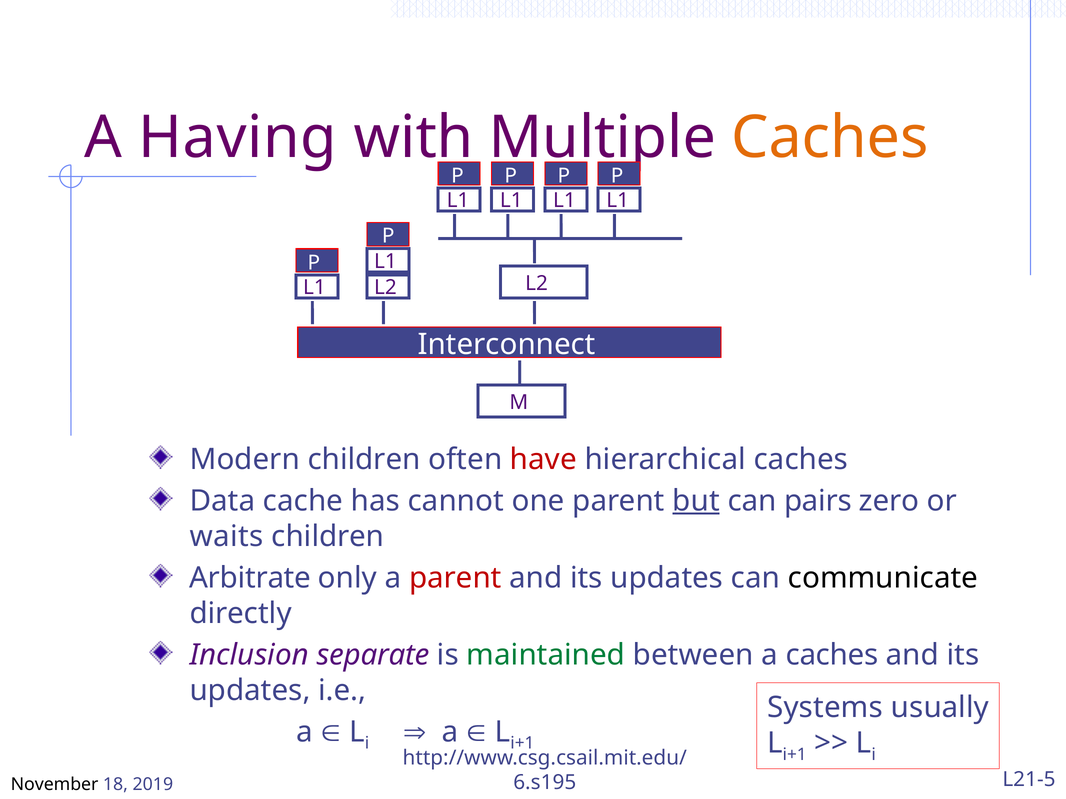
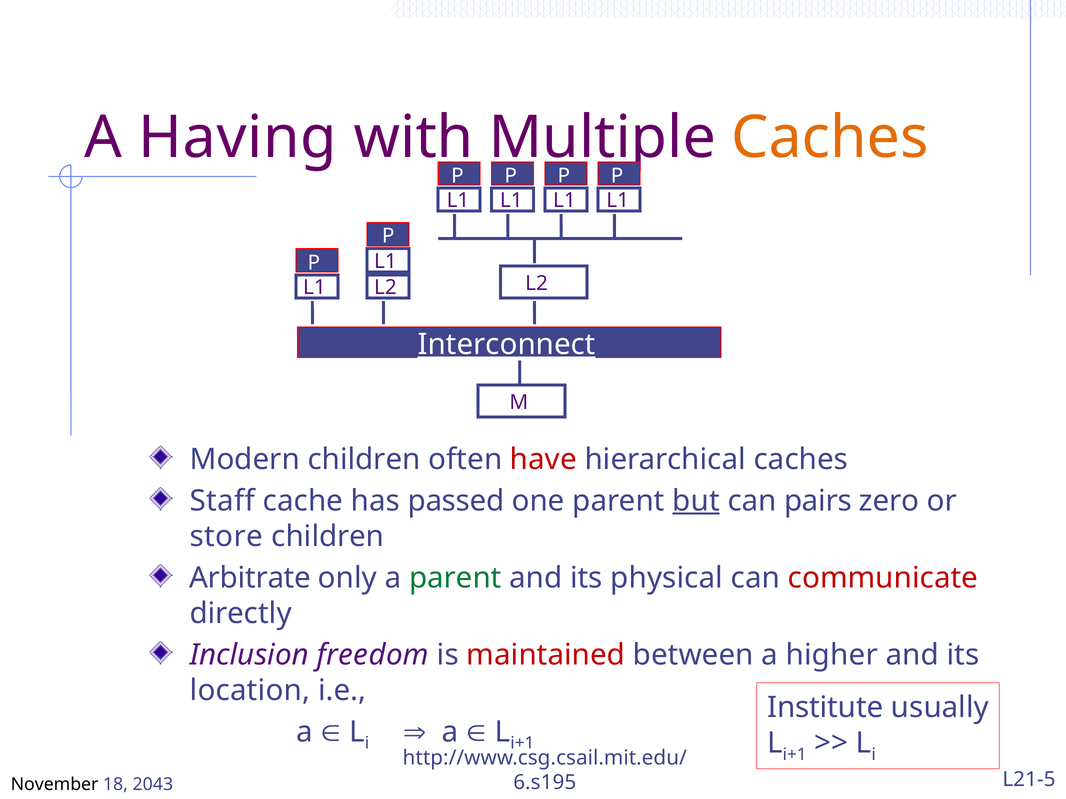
Interconnect underline: none -> present
Data: Data -> Staff
cannot: cannot -> passed
waits: waits -> store
parent at (455, 578) colour: red -> green
updates at (667, 578): updates -> physical
communicate colour: black -> red
separate: separate -> freedom
maintained colour: green -> red
a caches: caches -> higher
updates at (250, 691): updates -> location
Systems: Systems -> Institute
2019: 2019 -> 2043
